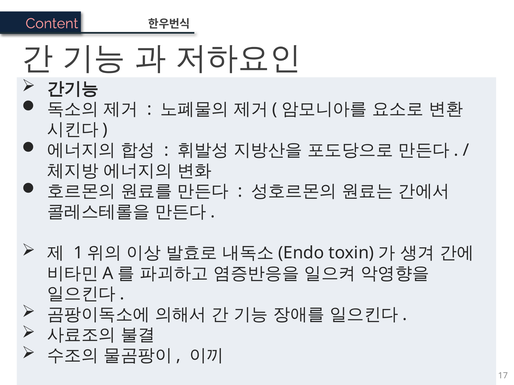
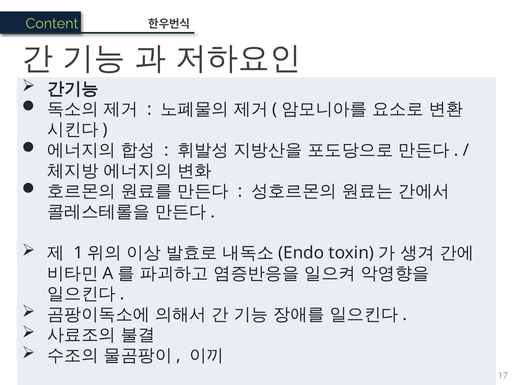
Content colour: pink -> light green
